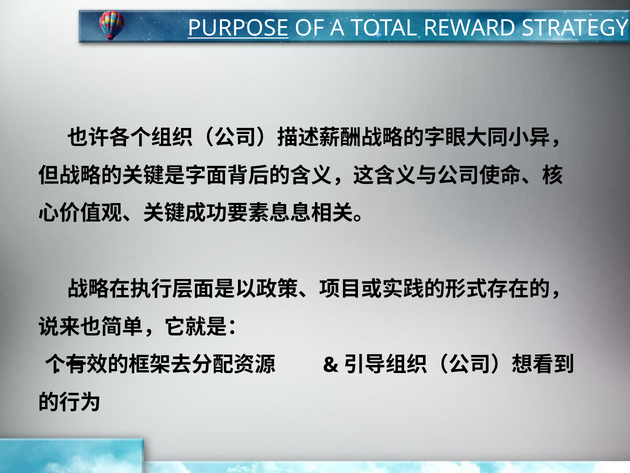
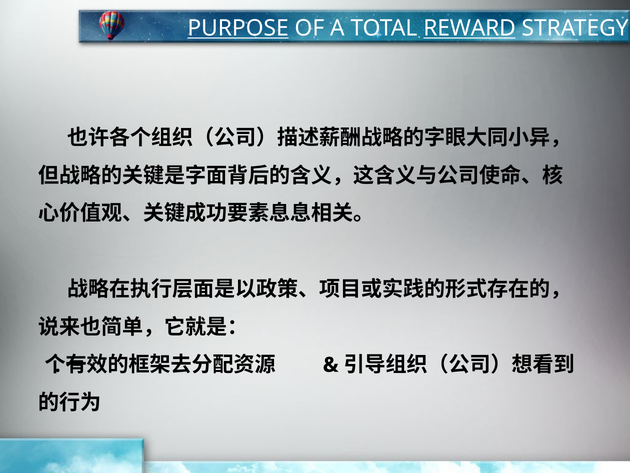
REWARD underline: none -> present
